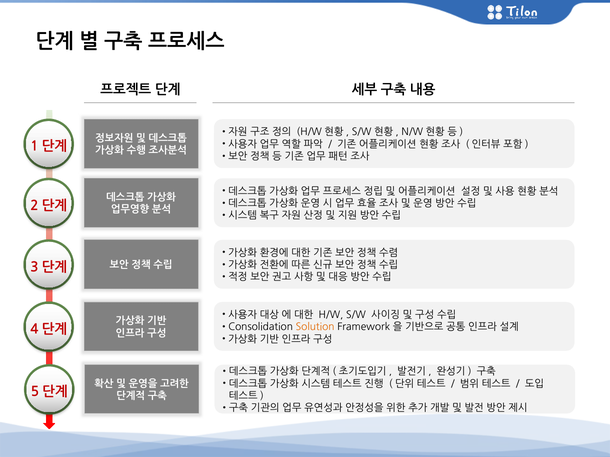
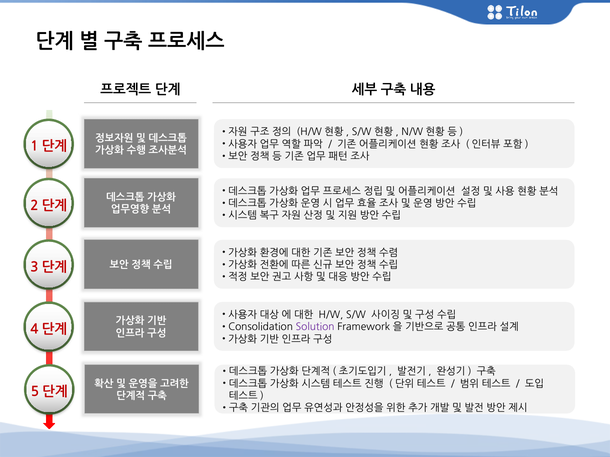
Solution colour: orange -> purple
